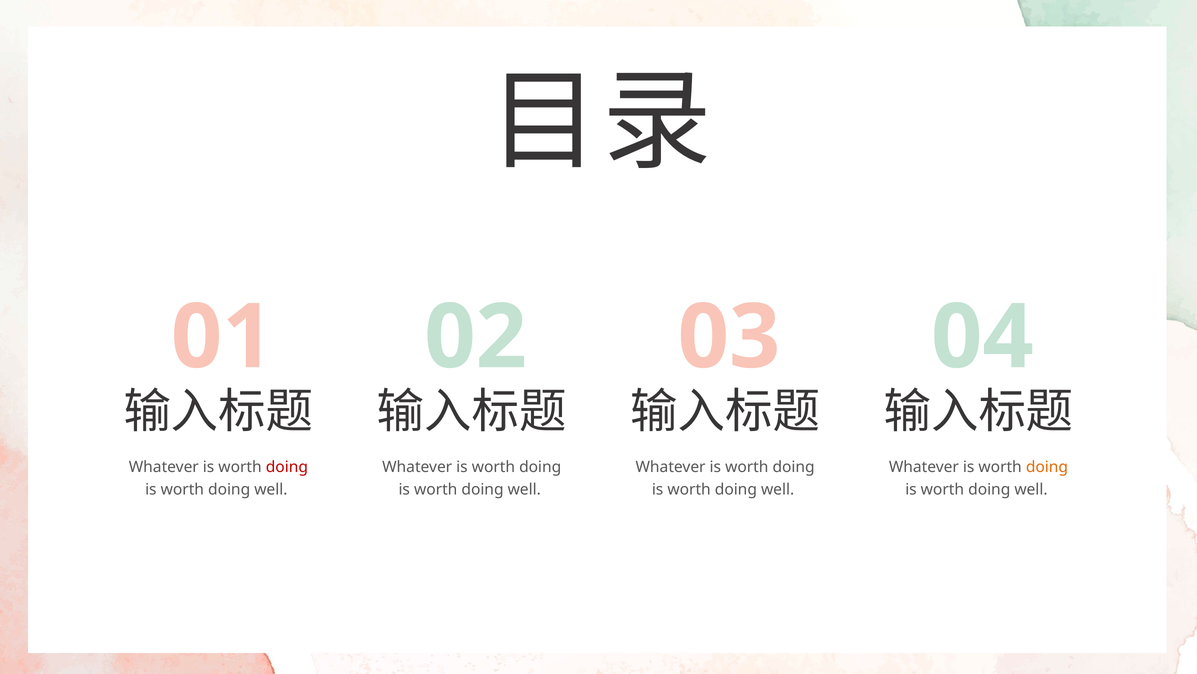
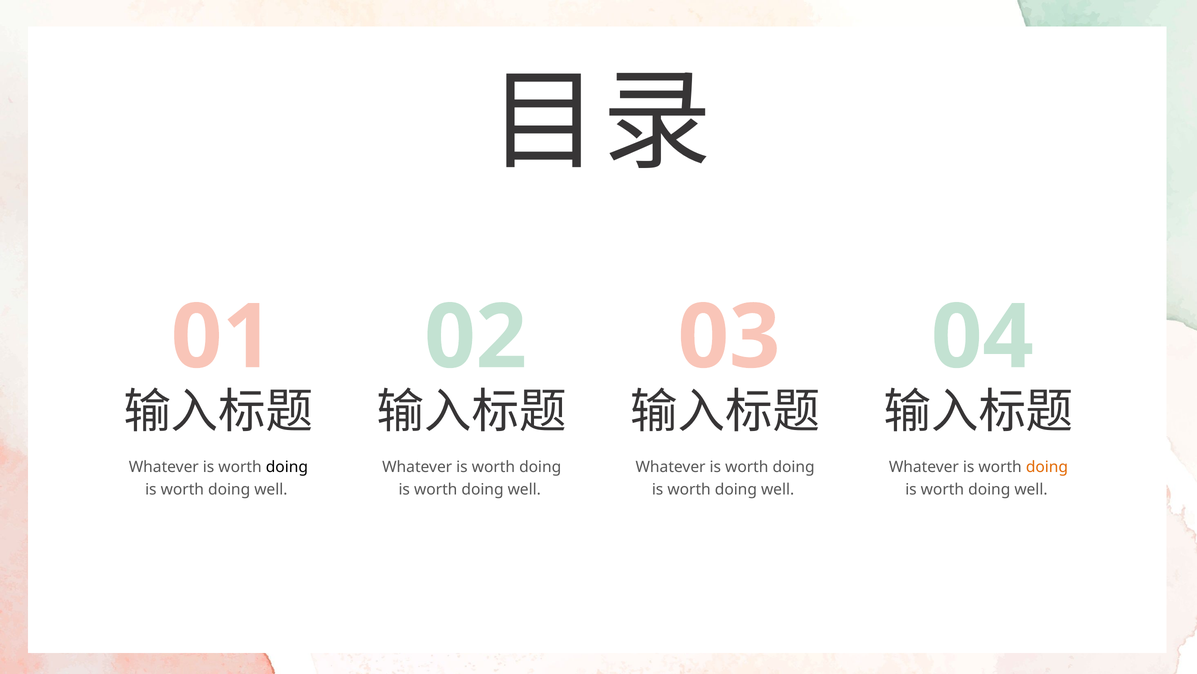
doing at (287, 467) colour: red -> black
